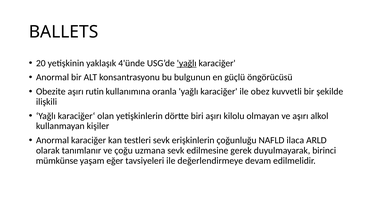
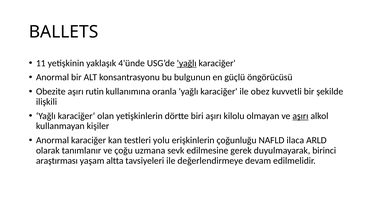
20: 20 -> 11
aşırı at (300, 116) underline: none -> present
testleri sevk: sevk -> yolu
mümkünse: mümkünse -> araştırması
eğer: eğer -> altta
